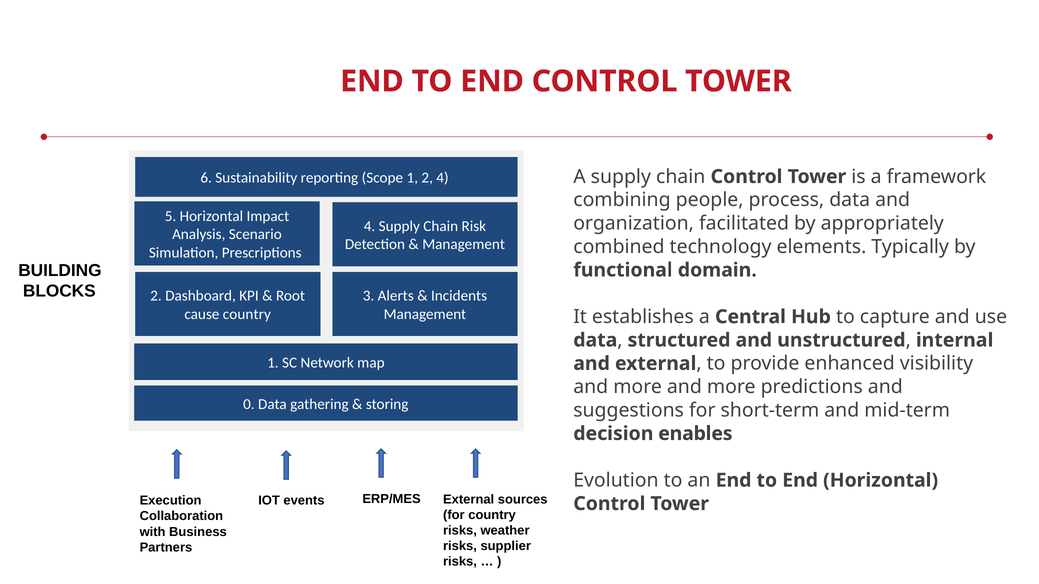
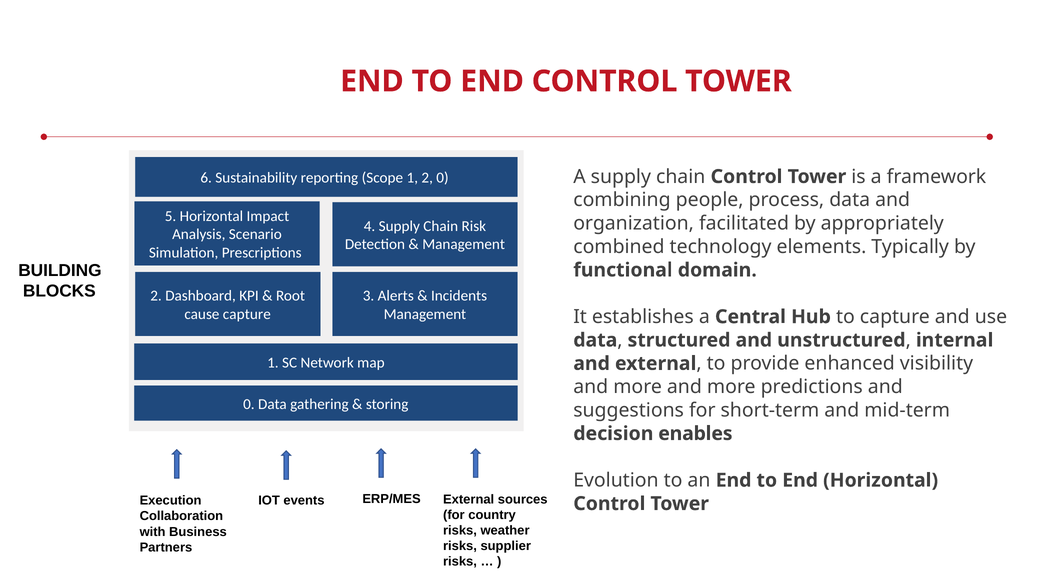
2 4: 4 -> 0
cause country: country -> capture
